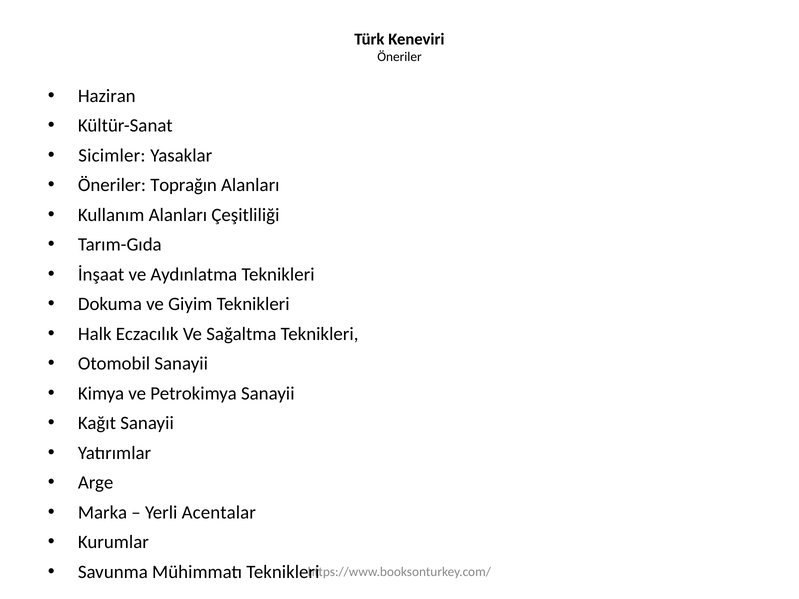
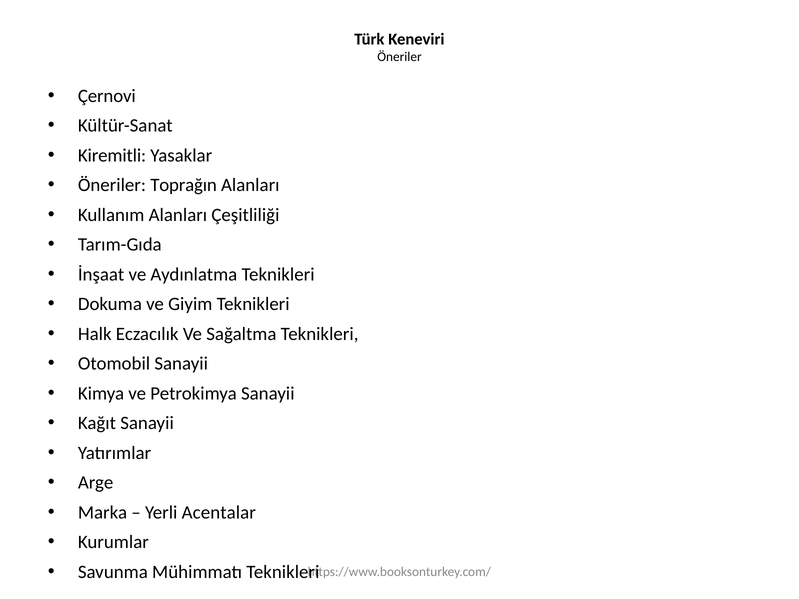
Haziran: Haziran -> Çernovi
Sicimler: Sicimler -> Kiremitli
